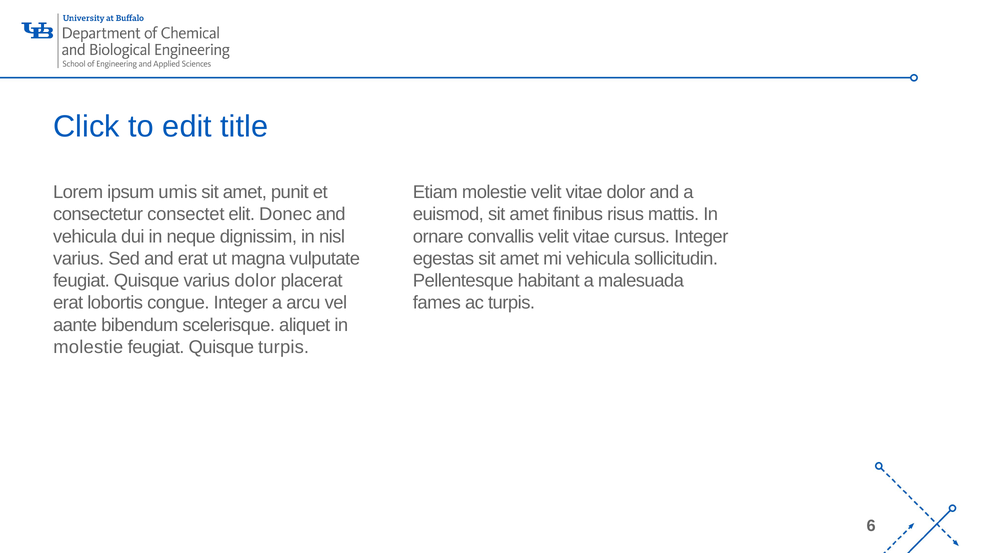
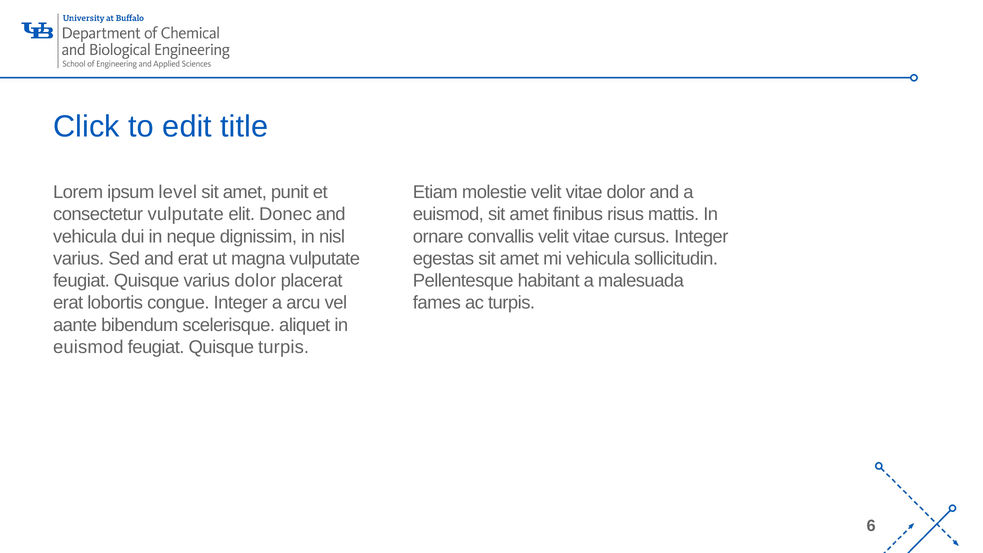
umis: umis -> level
consectetur consectet: consectet -> vulputate
molestie at (88, 347): molestie -> euismod
